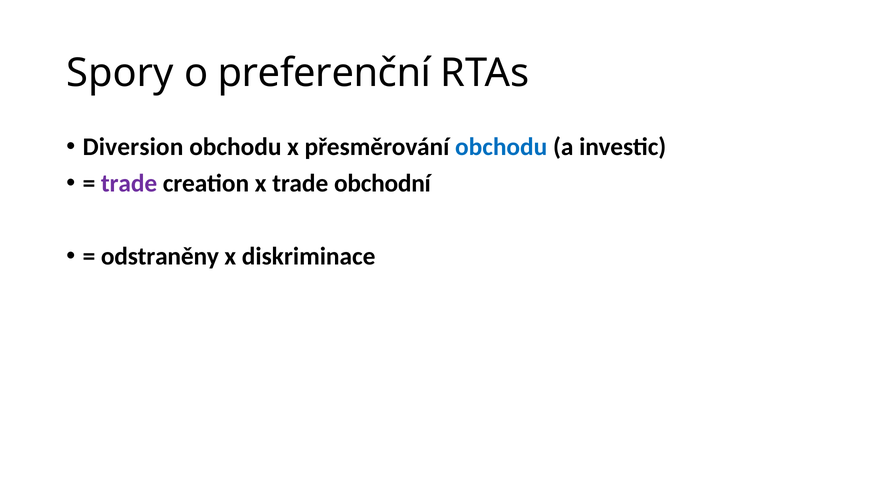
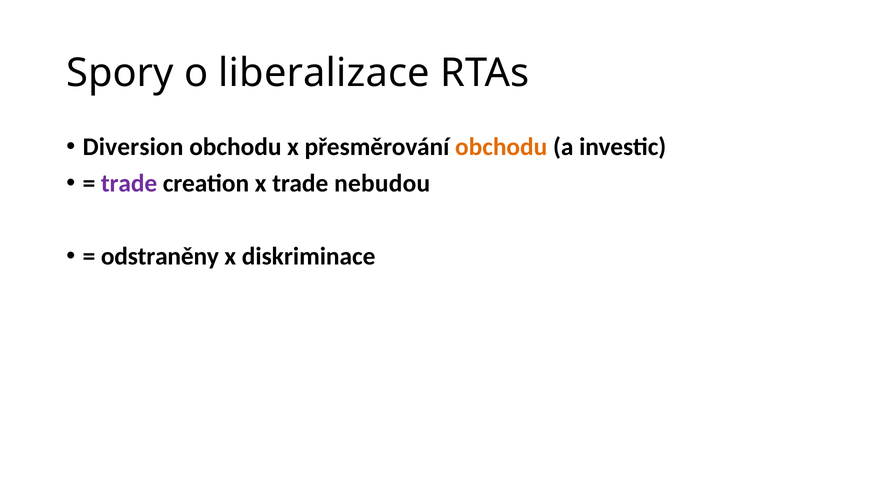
preferenční: preferenční -> liberalizace
obchodu at (501, 147) colour: blue -> orange
obchodní: obchodní -> nebudou
